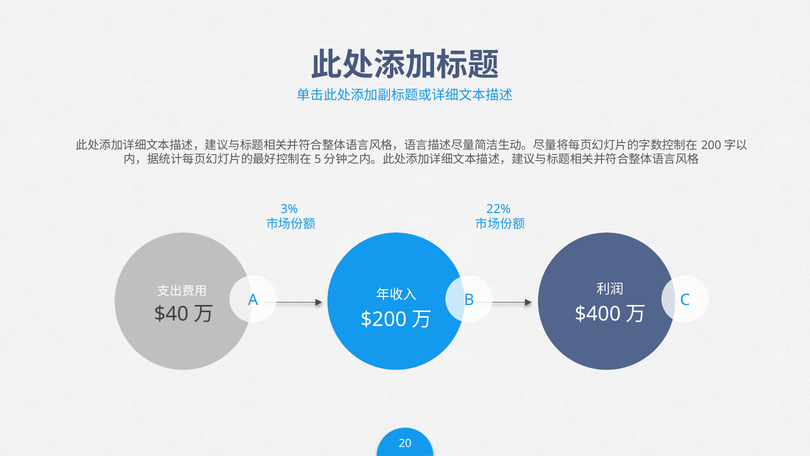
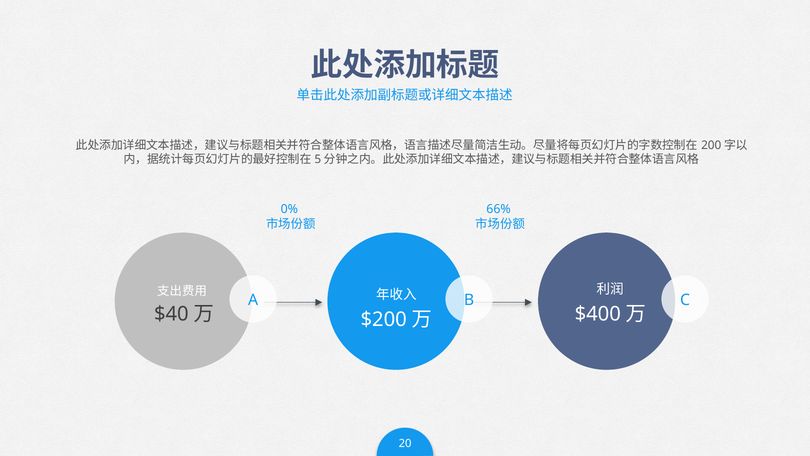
3%: 3% -> 0%
22%: 22% -> 66%
